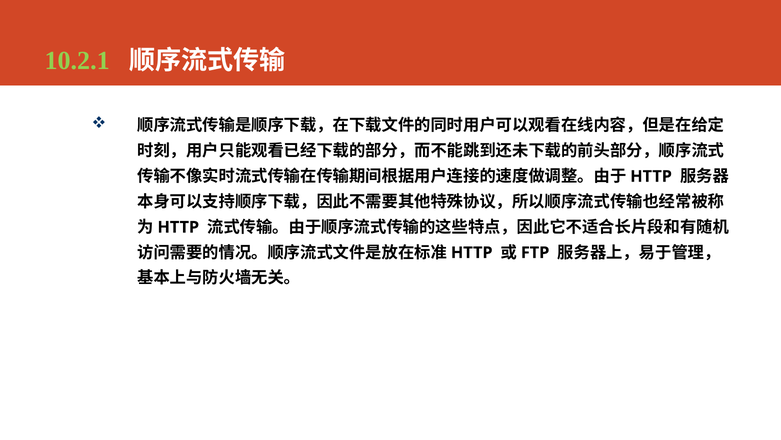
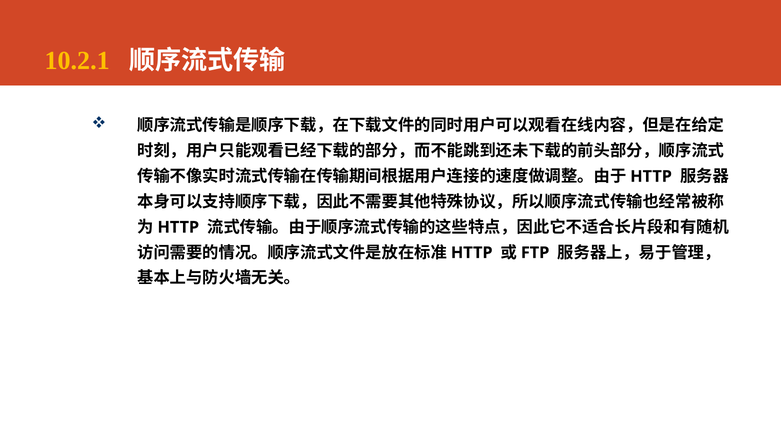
10.2.1 colour: light green -> yellow
